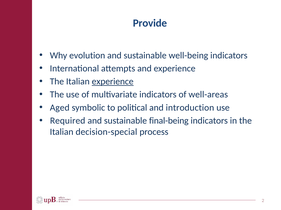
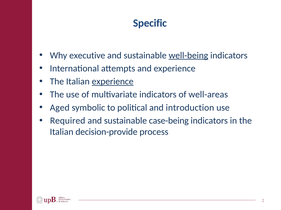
Provide: Provide -> Specific
evolution: evolution -> executive
well-being underline: none -> present
final-being: final-being -> case-being
decision-special: decision-special -> decision-provide
